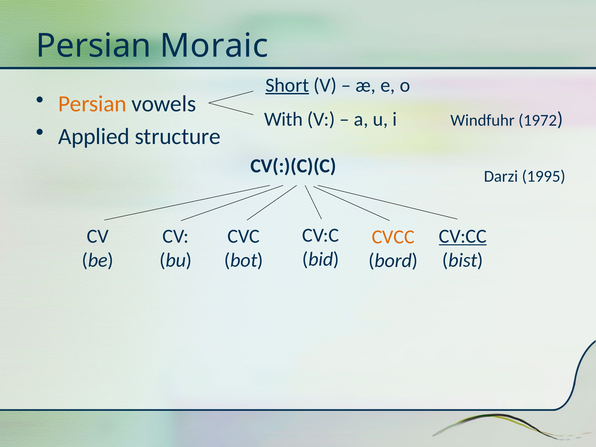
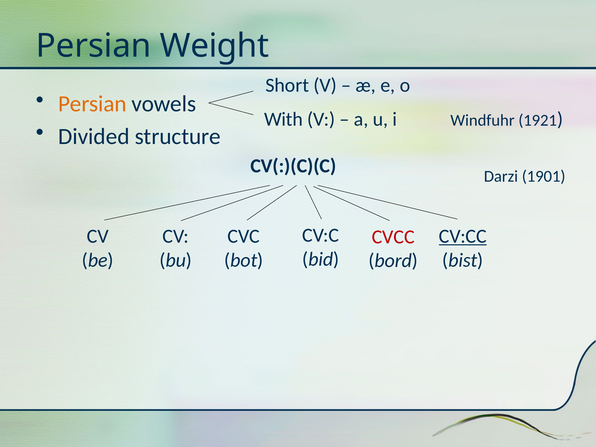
Moraic: Moraic -> Weight
Short underline: present -> none
1972: 1972 -> 1921
Applied: Applied -> Divided
1995: 1995 -> 1901
CVCC colour: orange -> red
